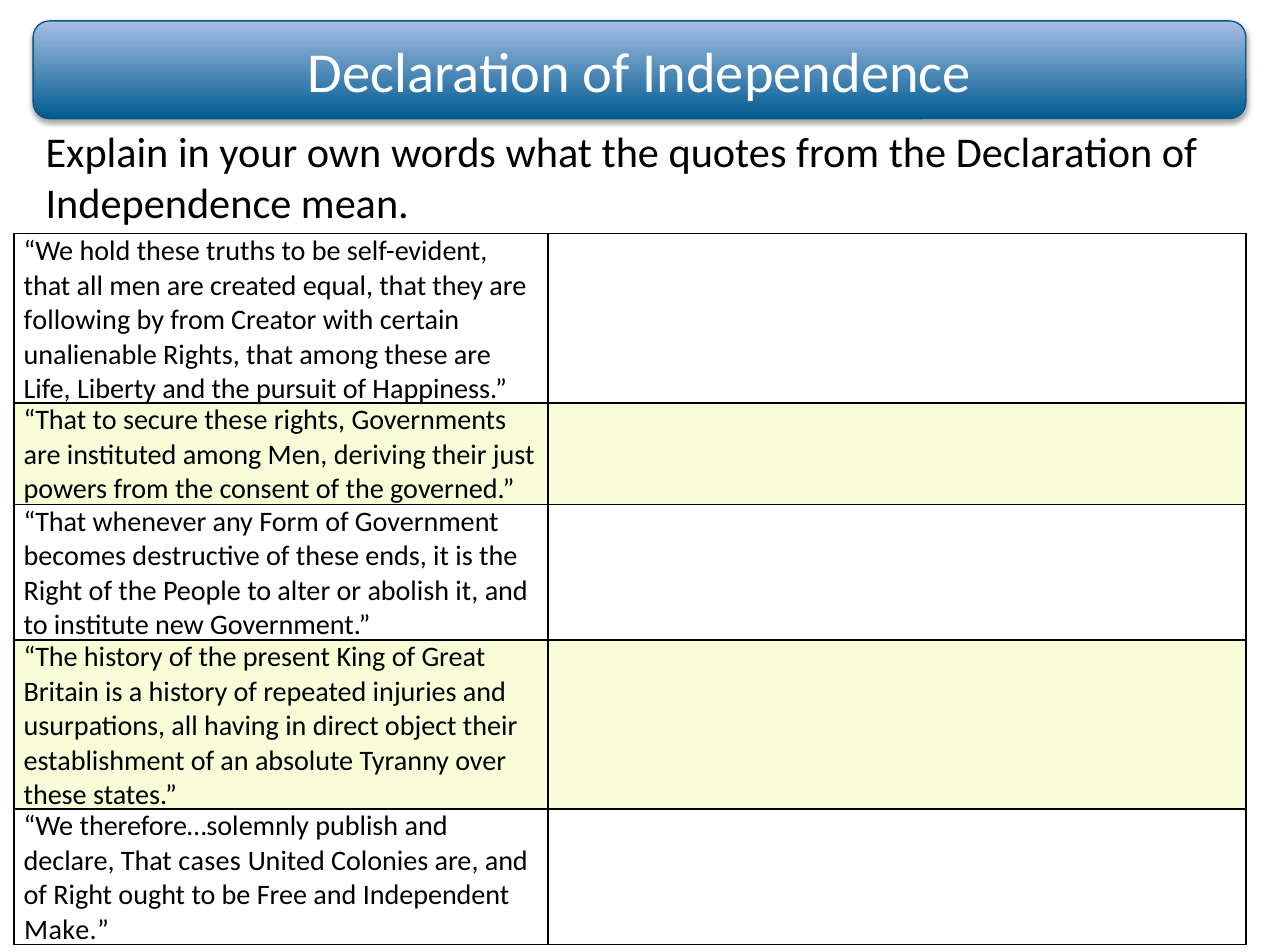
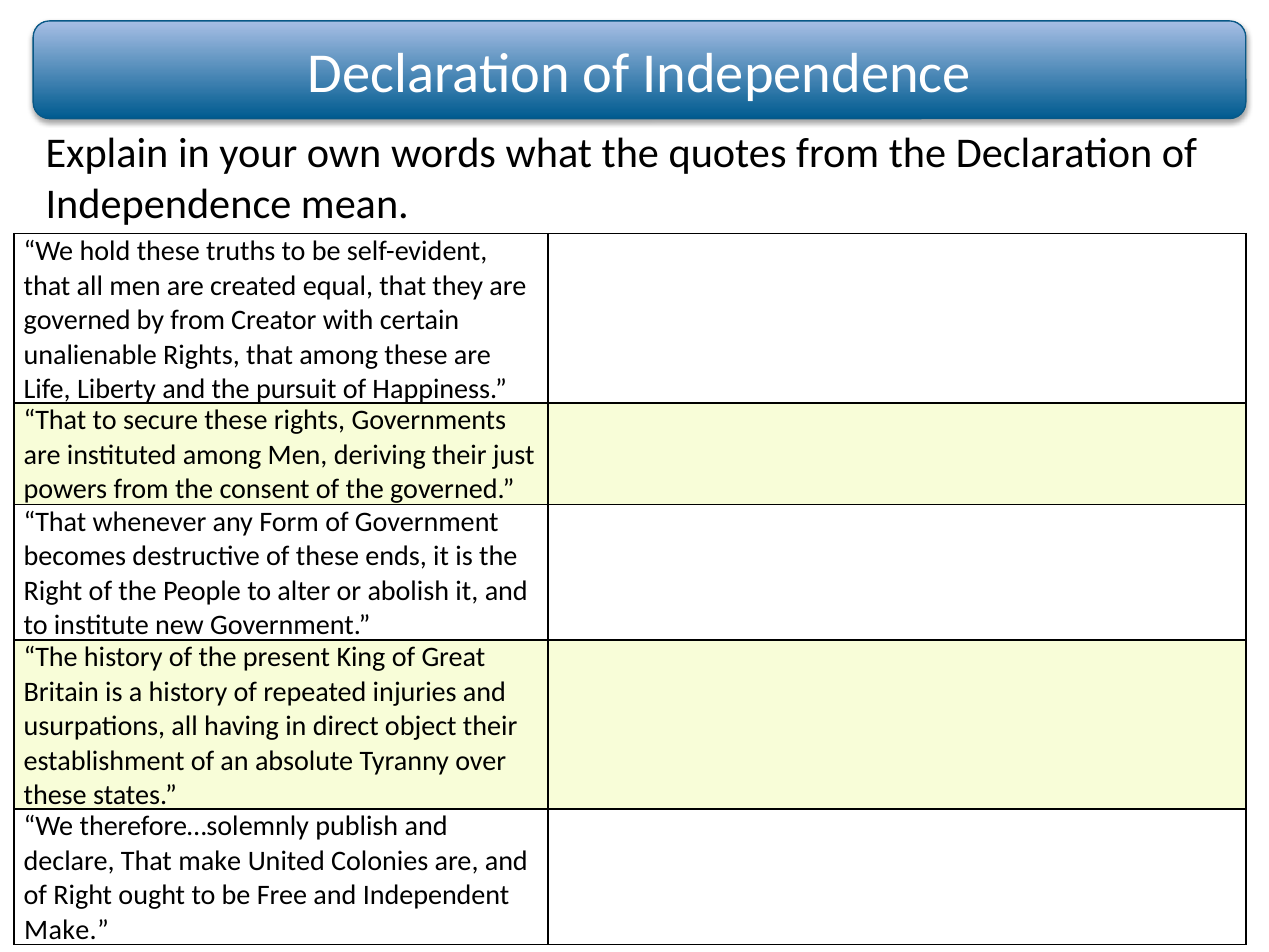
following at (77, 320): following -> governed
That cases: cases -> make
